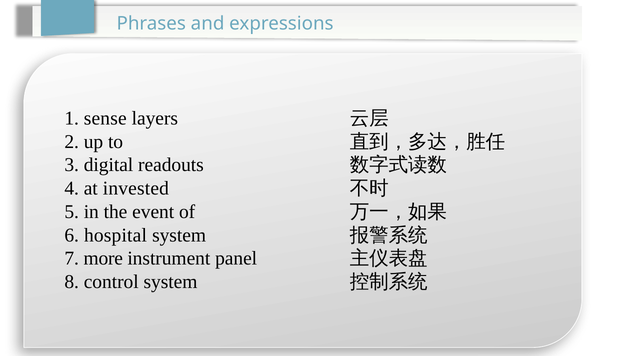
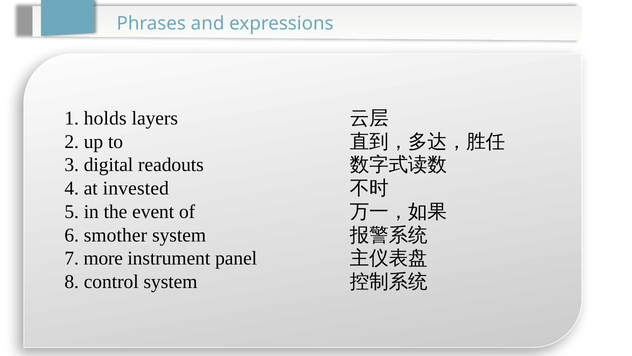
sense: sense -> holds
hospital: hospital -> smother
